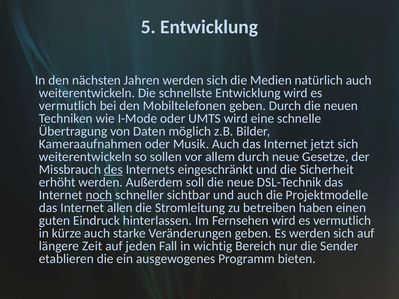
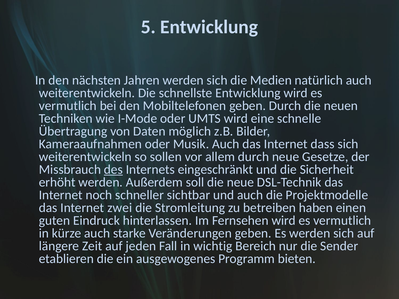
jetzt: jetzt -> dass
noch underline: present -> none
allen: allen -> zwei
